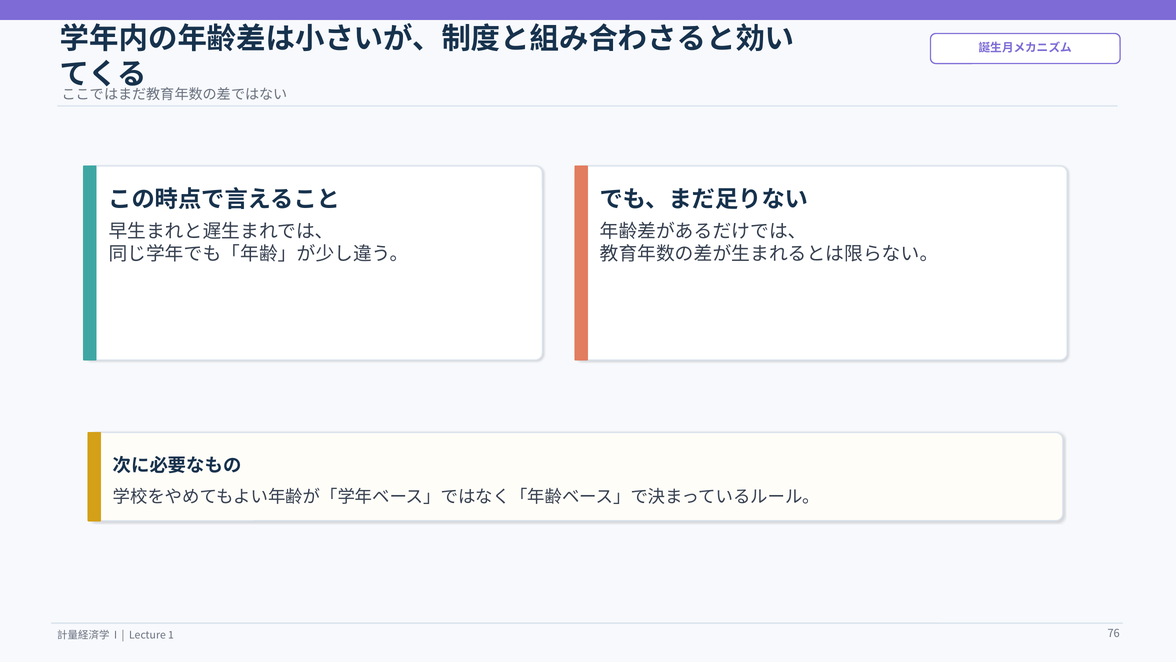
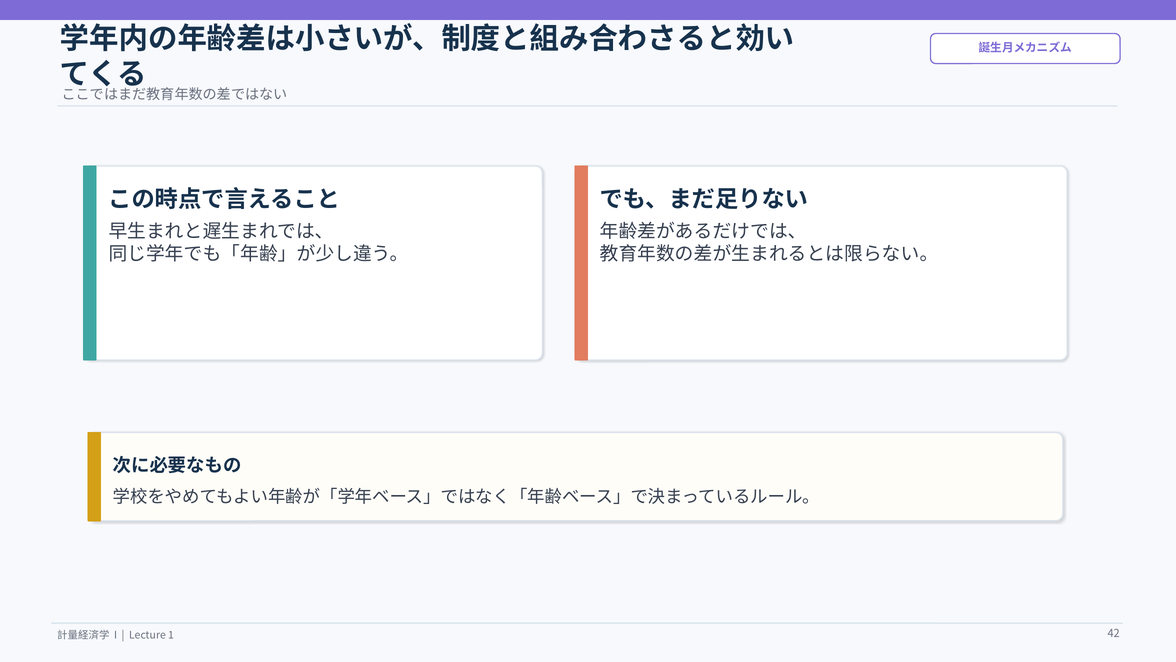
76: 76 -> 42
